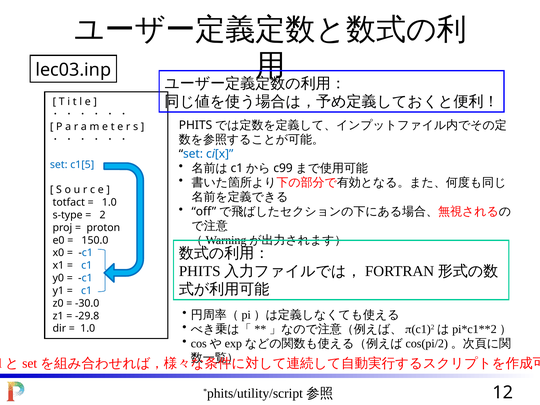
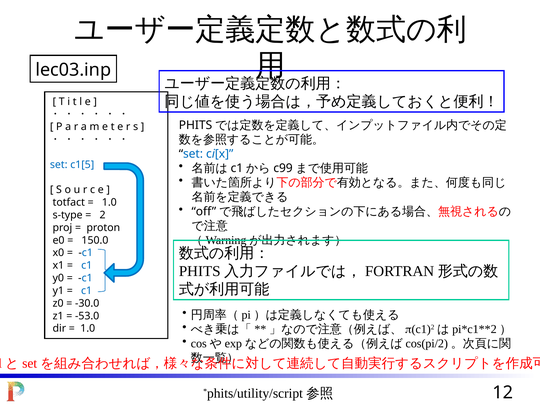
-29.8: -29.8 -> -53.0
